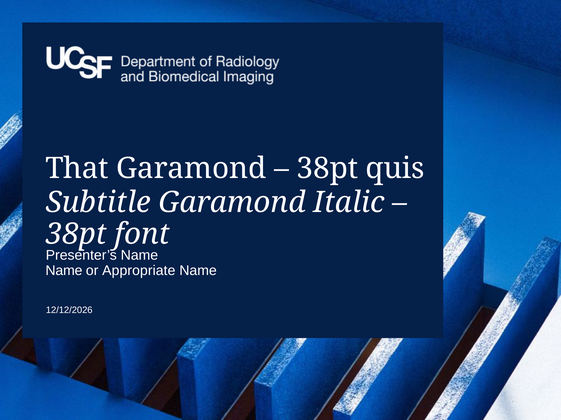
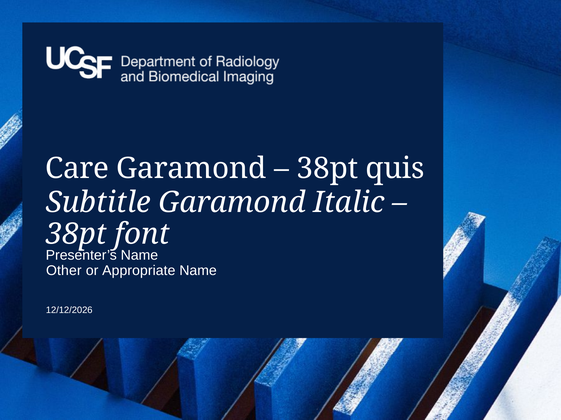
That: That -> Care
Name at (64, 271): Name -> Other
